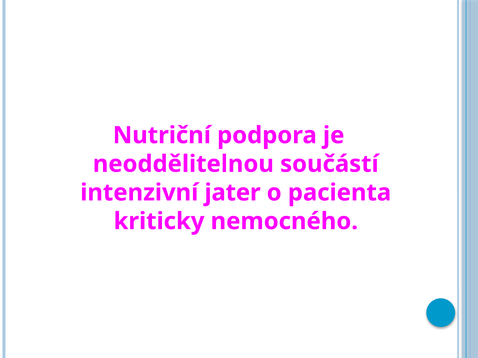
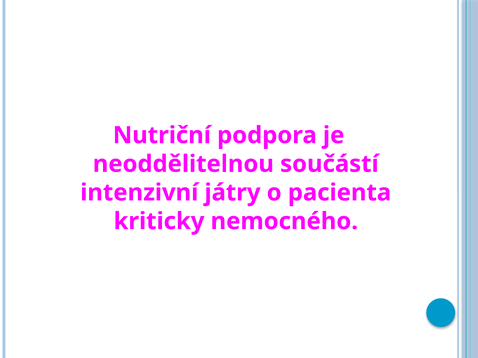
jater: jater -> játry
